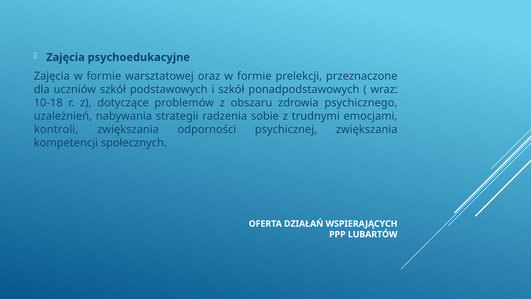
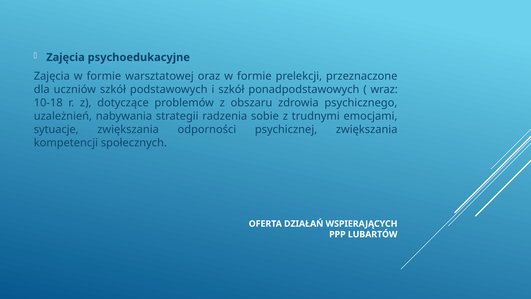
kontroli: kontroli -> sytuacje
